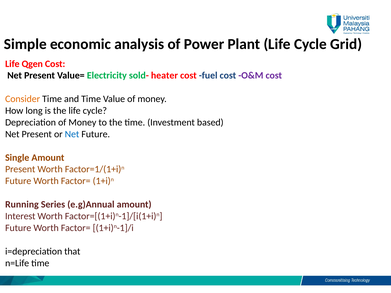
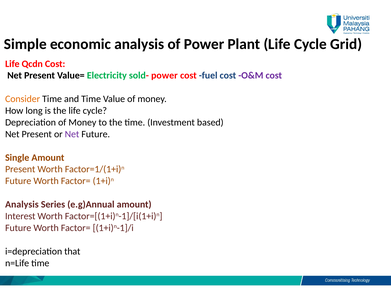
Qgen: Qgen -> Qcdn
sold- heater: heater -> power
Net at (72, 134) colour: blue -> purple
Running at (22, 205): Running -> Analysis
